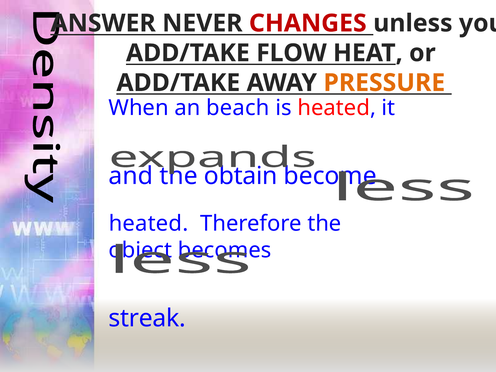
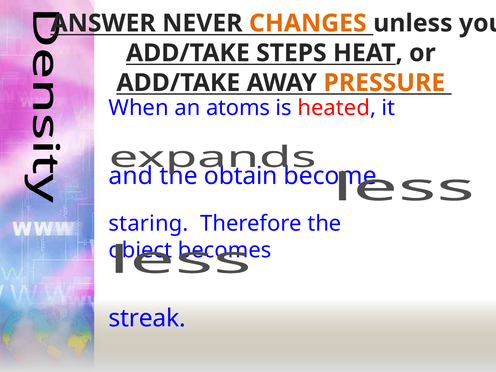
CHANGES colour: red -> orange
FLOW: FLOW -> STEPS
beach: beach -> atoms
heated at (149, 224): heated -> staring
